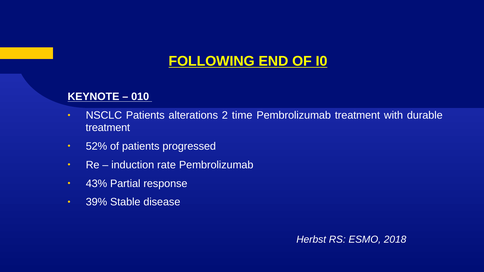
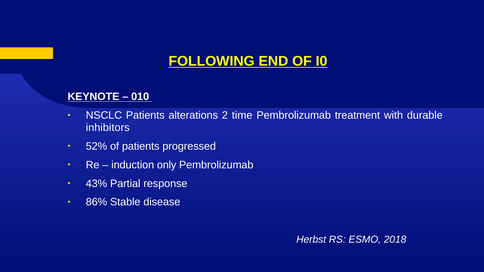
treatment at (108, 128): treatment -> inhibitors
rate: rate -> only
39%: 39% -> 86%
